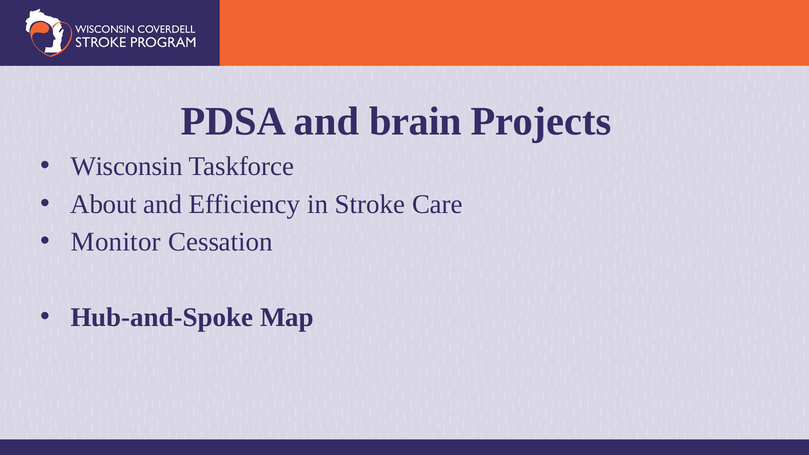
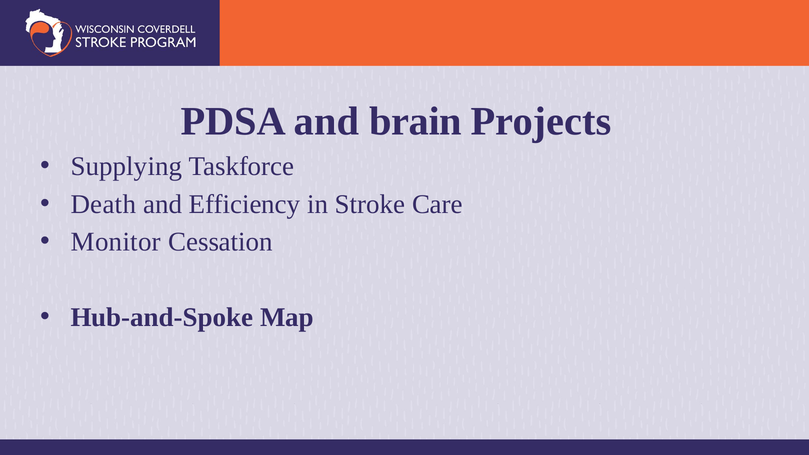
Wisconsin: Wisconsin -> Supplying
About: About -> Death
